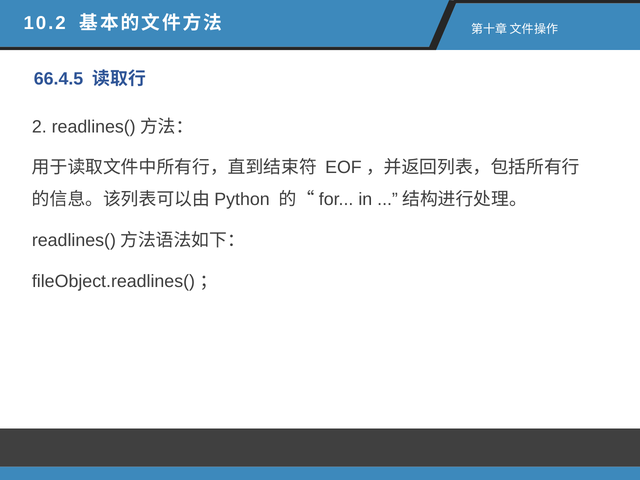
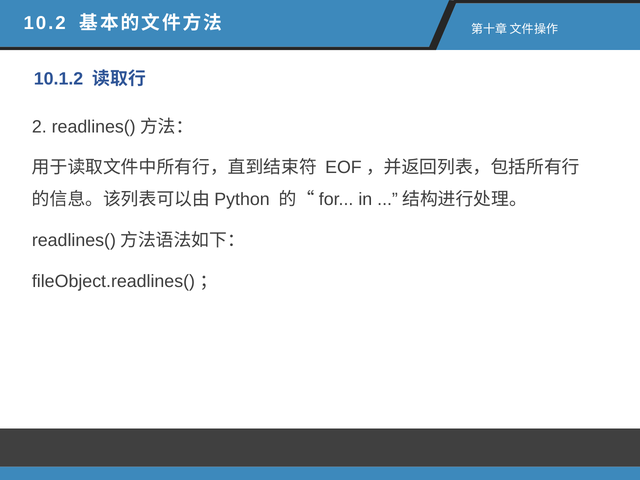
66.4.5: 66.4.5 -> 10.1.2
